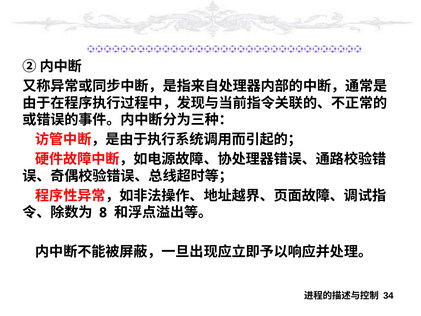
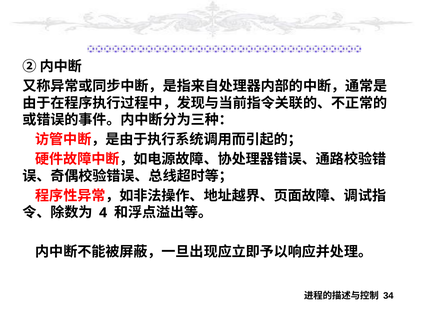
8: 8 -> 4
